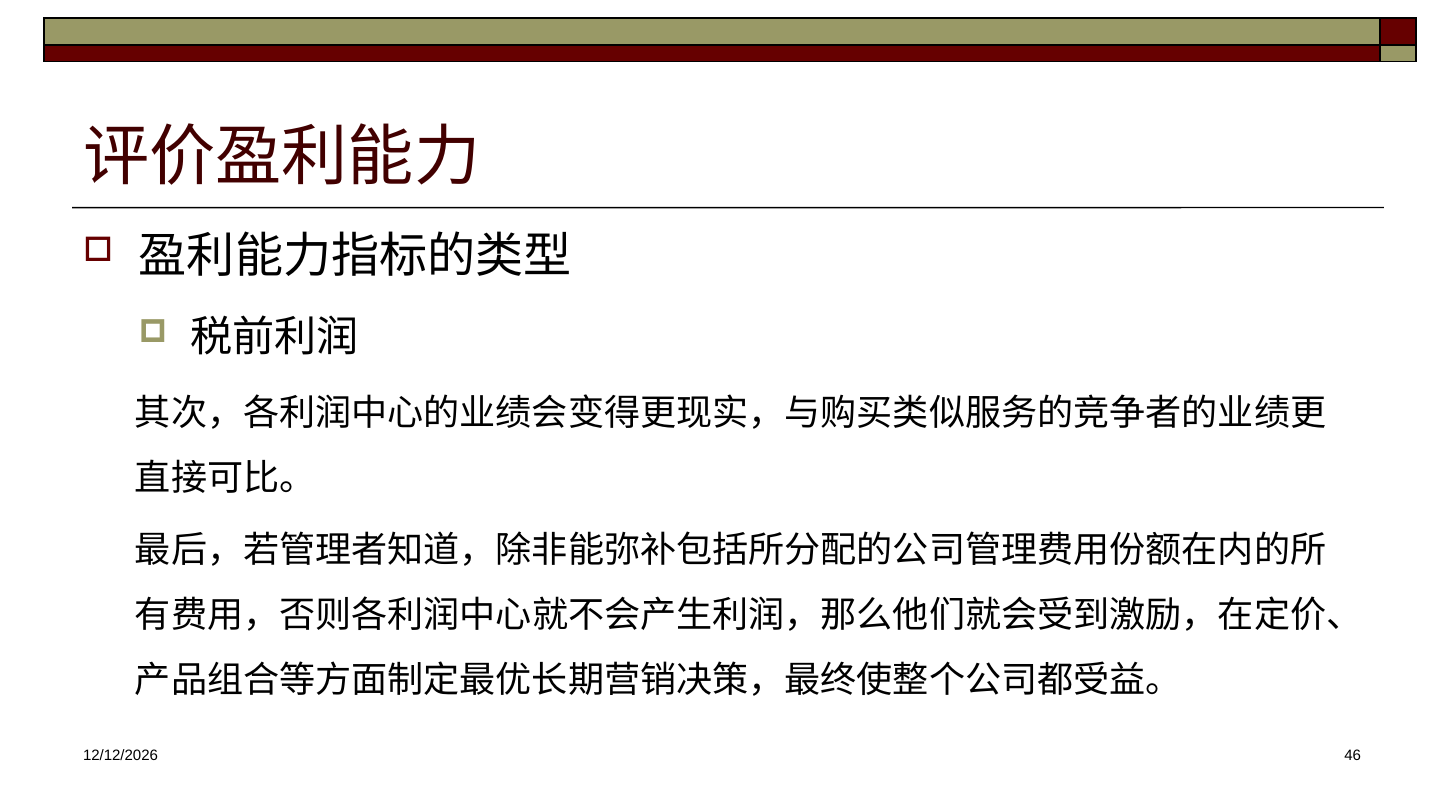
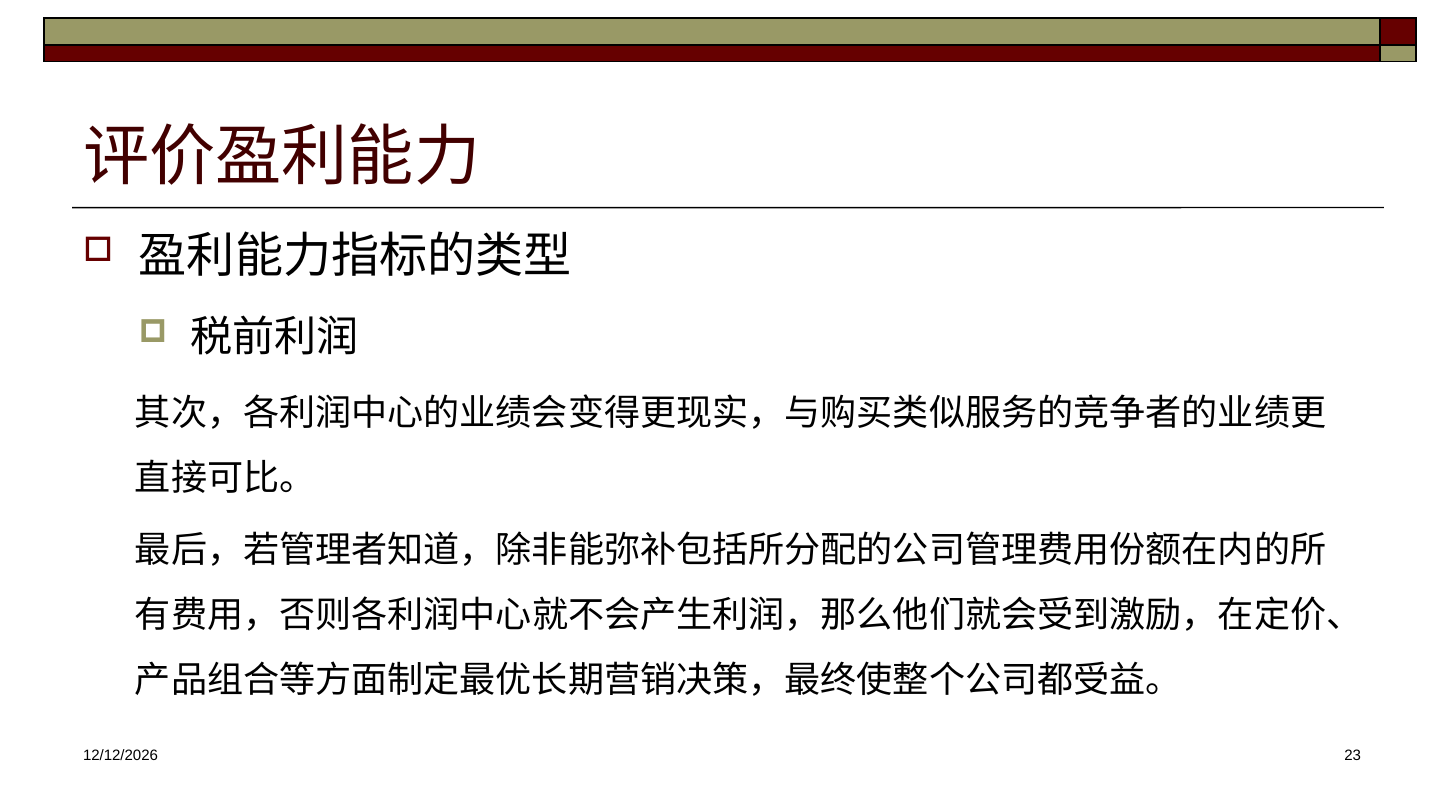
46: 46 -> 23
